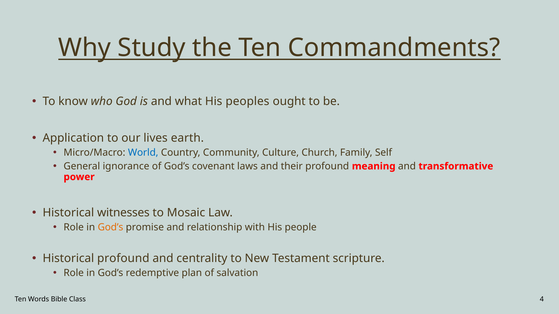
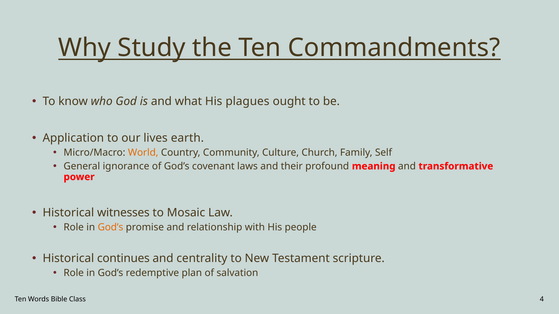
peoples: peoples -> plagues
World colour: blue -> orange
Historical profound: profound -> continues
